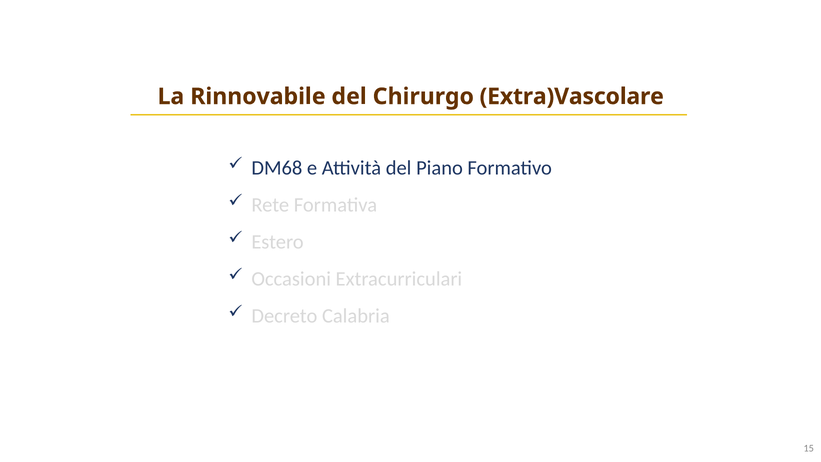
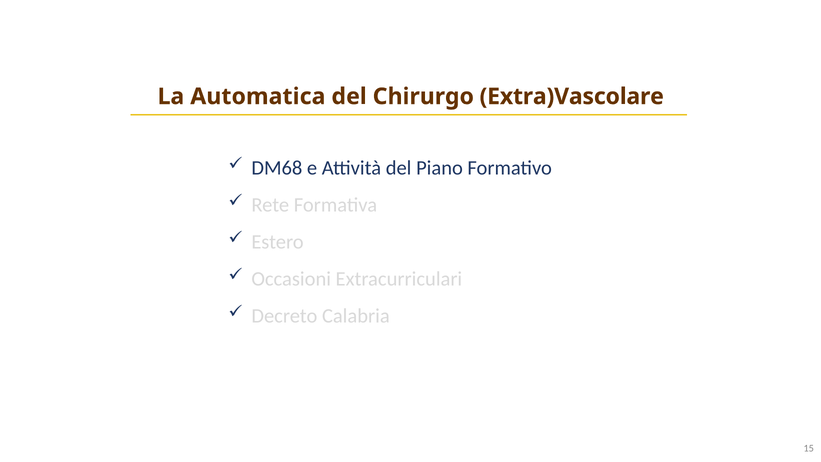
Rinnovabile: Rinnovabile -> Automatica
